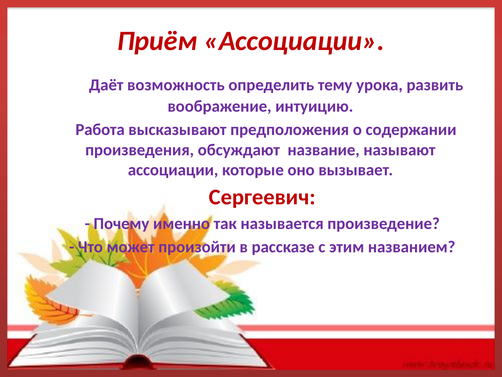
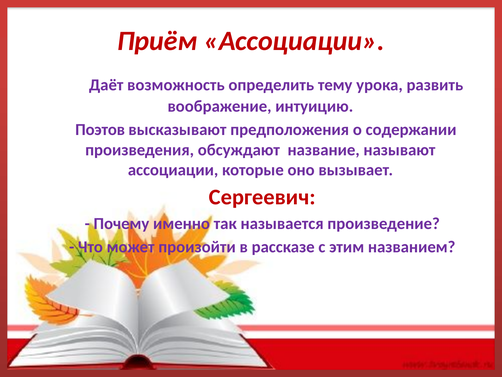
Работа: Работа -> Поэтов
